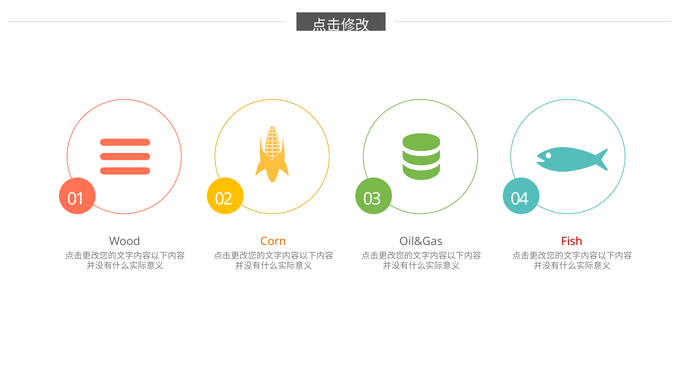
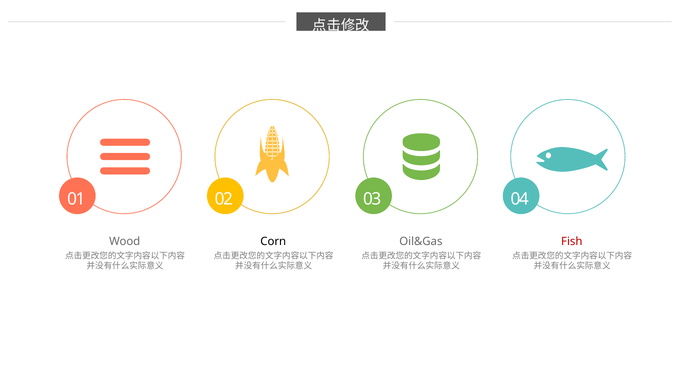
Corn colour: orange -> black
